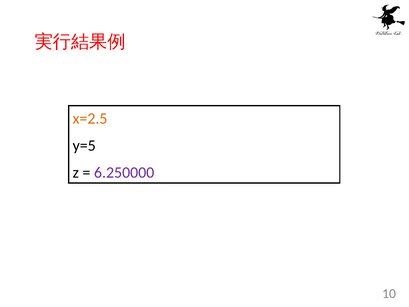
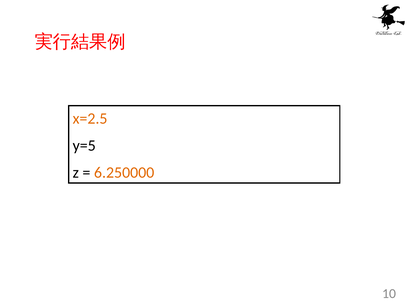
6.250000 colour: purple -> orange
